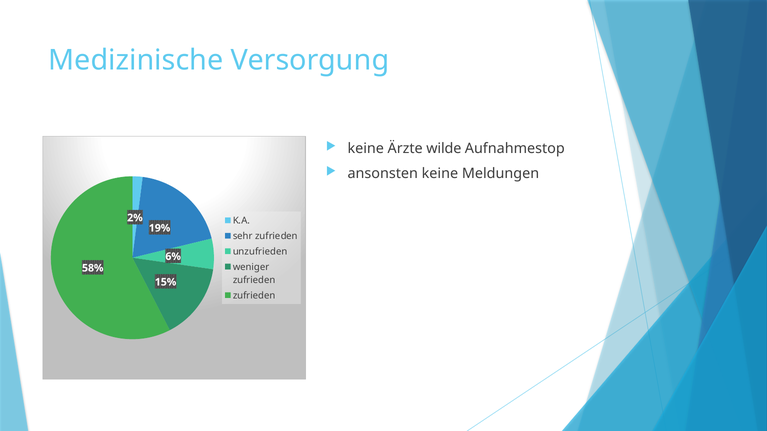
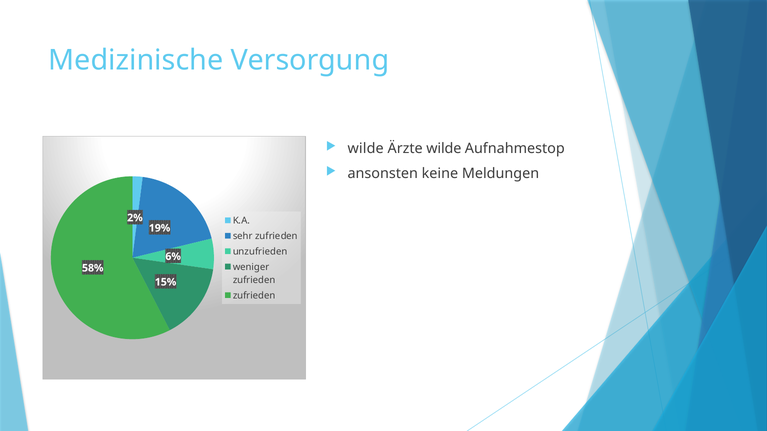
keine at (366, 148): keine -> wilde
